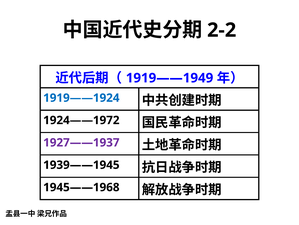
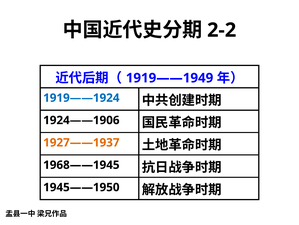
1924——1972: 1924——1972 -> 1924——1906
1927——1937 colour: purple -> orange
1939——1945: 1939——1945 -> 1968——1945
1945——1968: 1945——1968 -> 1945——1950
